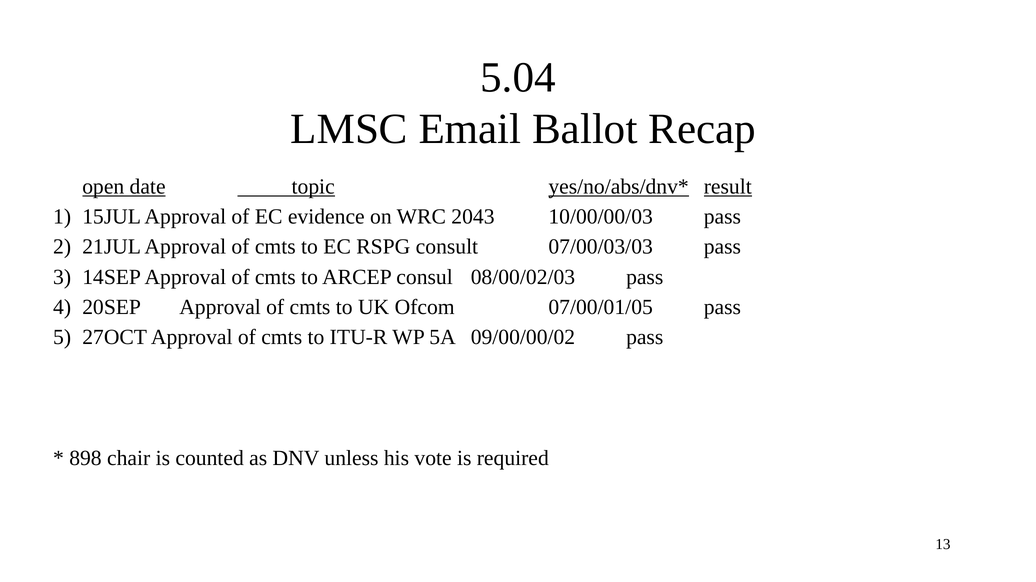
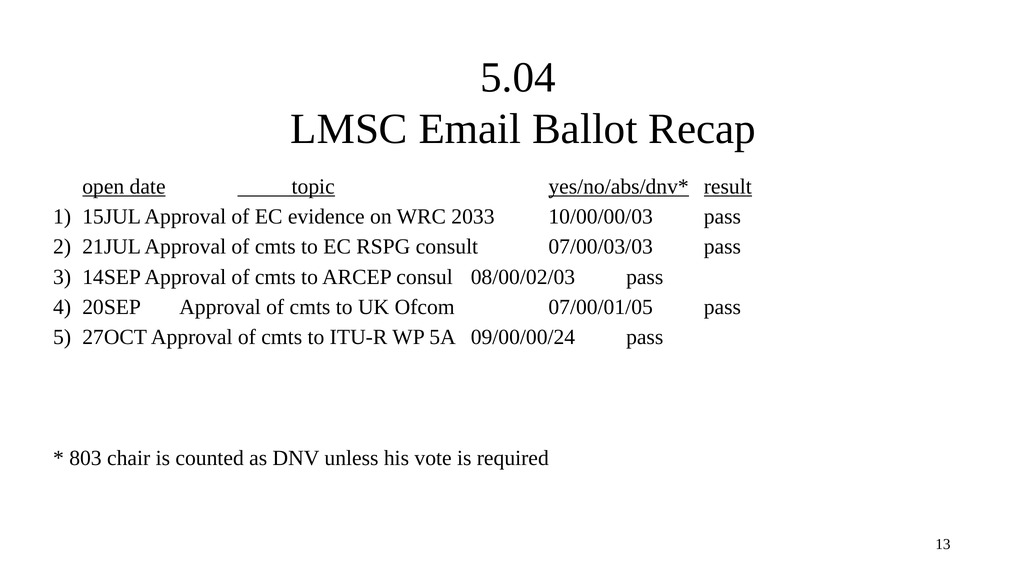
2043: 2043 -> 2033
09/00/00/02: 09/00/00/02 -> 09/00/00/24
898: 898 -> 803
